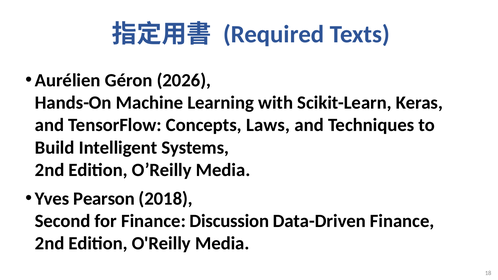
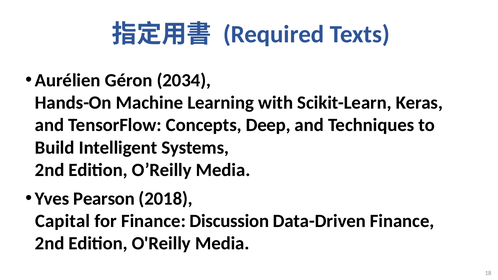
2026: 2026 -> 2034
Laws: Laws -> Deep
Second: Second -> Capital
